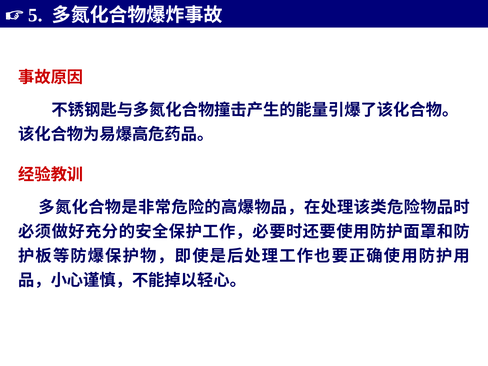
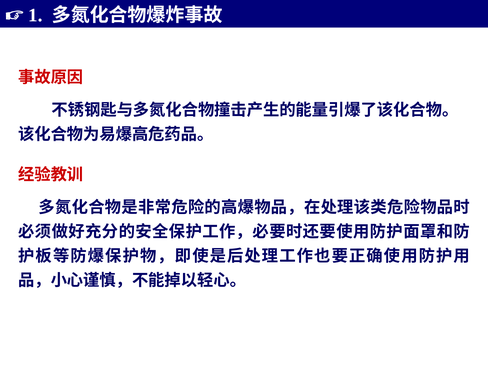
5: 5 -> 1
